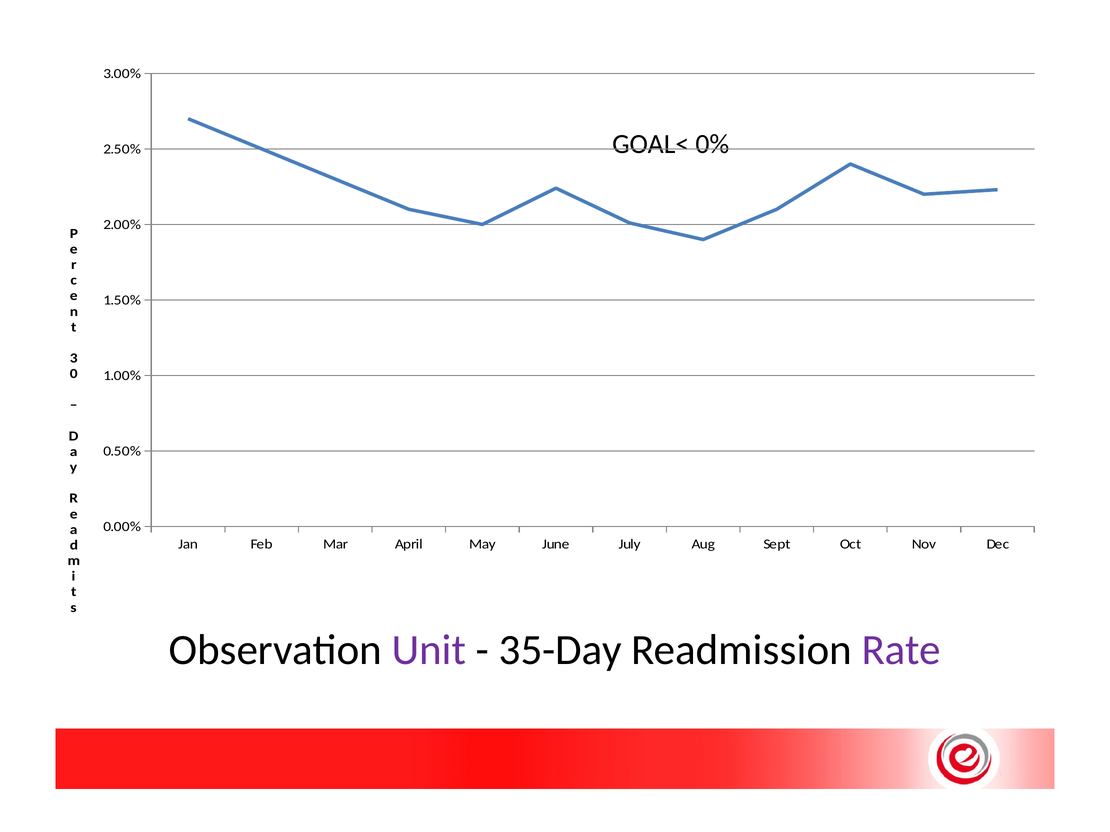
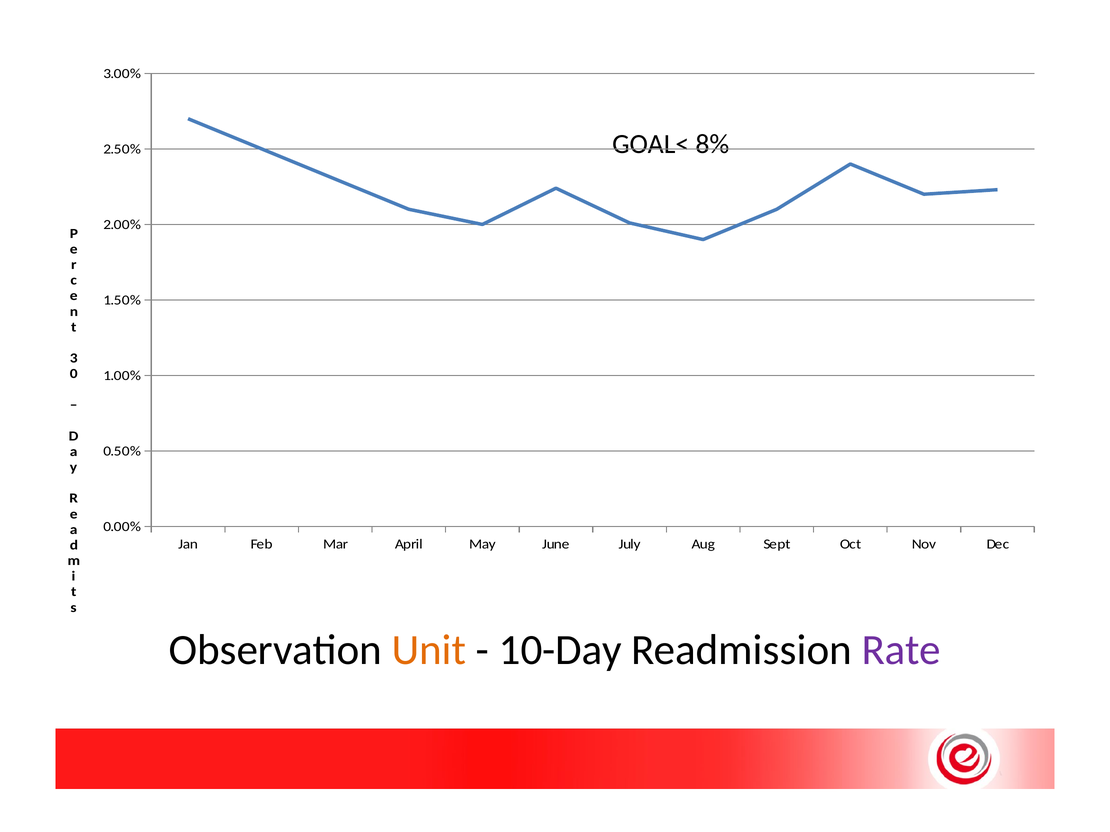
0%: 0% -> 8%
Unit colour: purple -> orange
35-Day: 35-Day -> 10-Day
